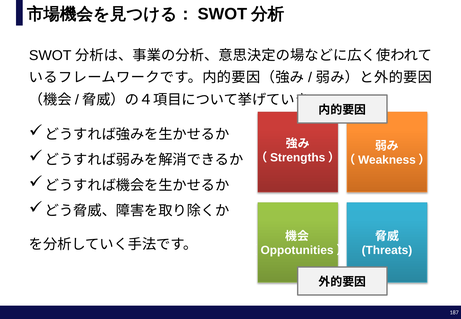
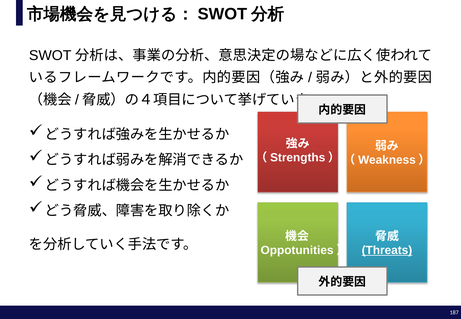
Threats underline: none -> present
